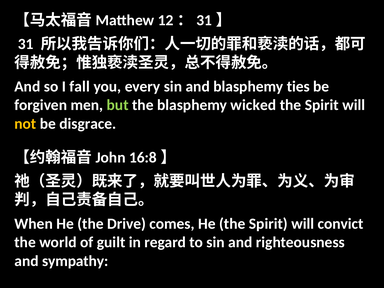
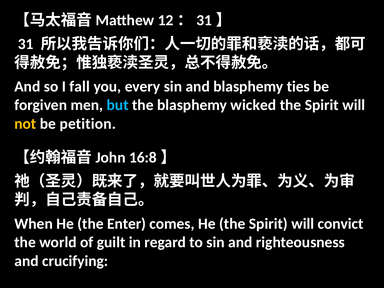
but colour: light green -> light blue
disgrace: disgrace -> petition
Drive: Drive -> Enter
sympathy: sympathy -> crucifying
